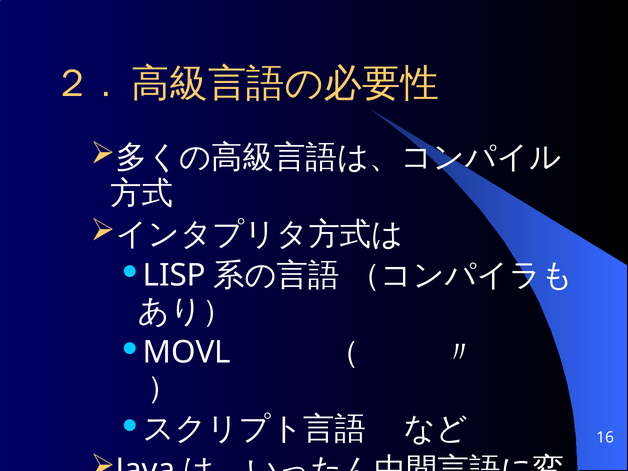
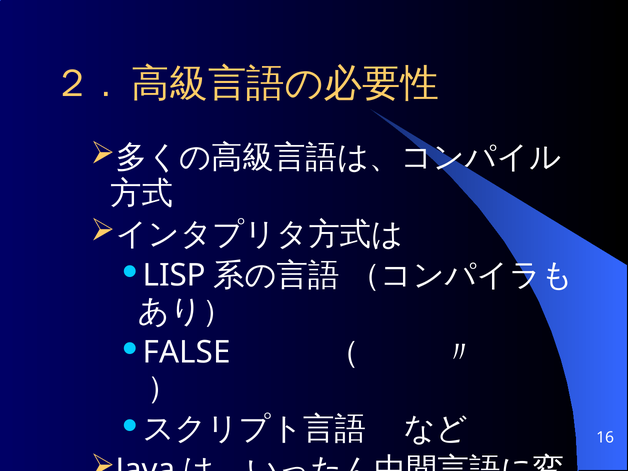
MOVL: MOVL -> FALSE
